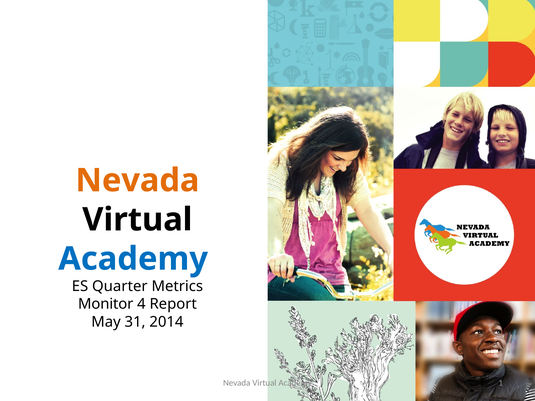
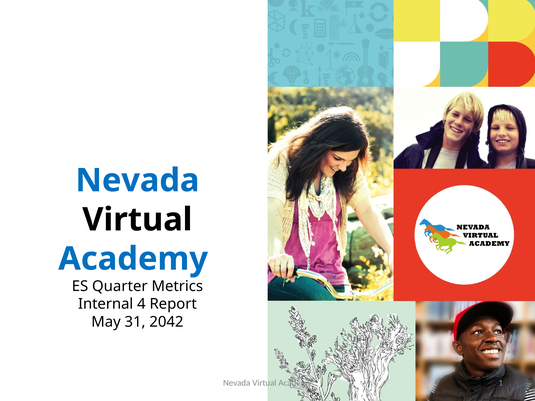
Nevada at (137, 181) colour: orange -> blue
Monitor: Monitor -> Internal
2014: 2014 -> 2042
